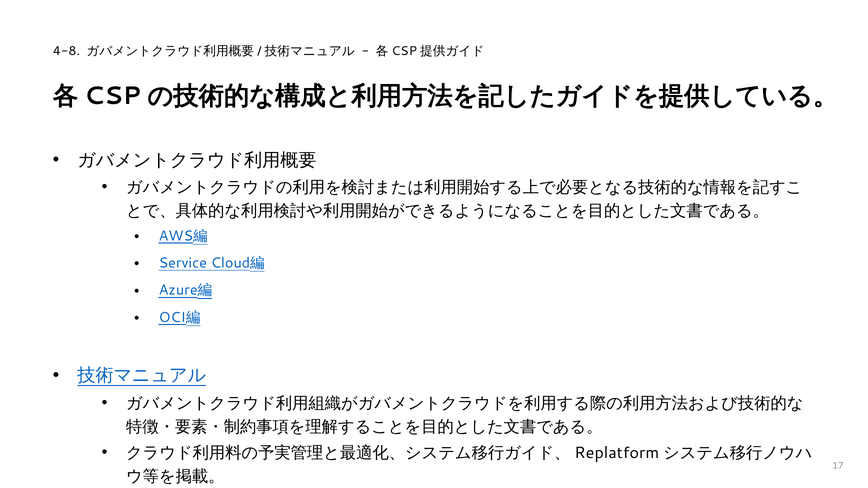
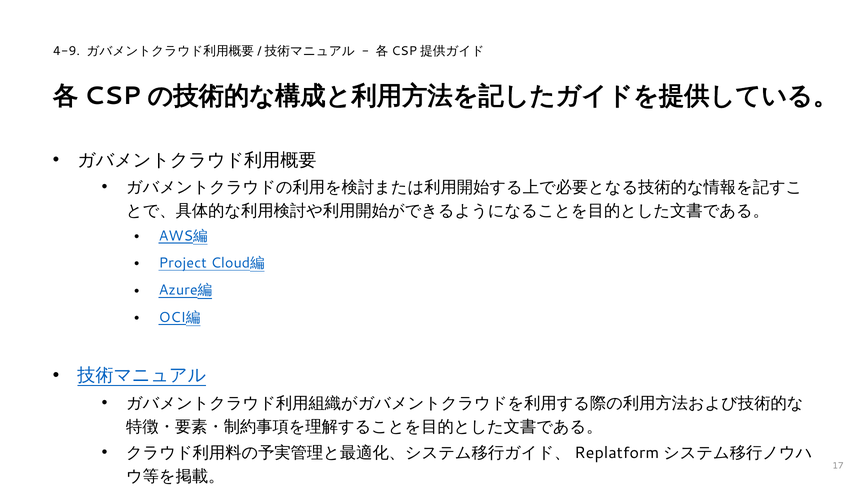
4-8: 4-8 -> 4-9
Service: Service -> Project
